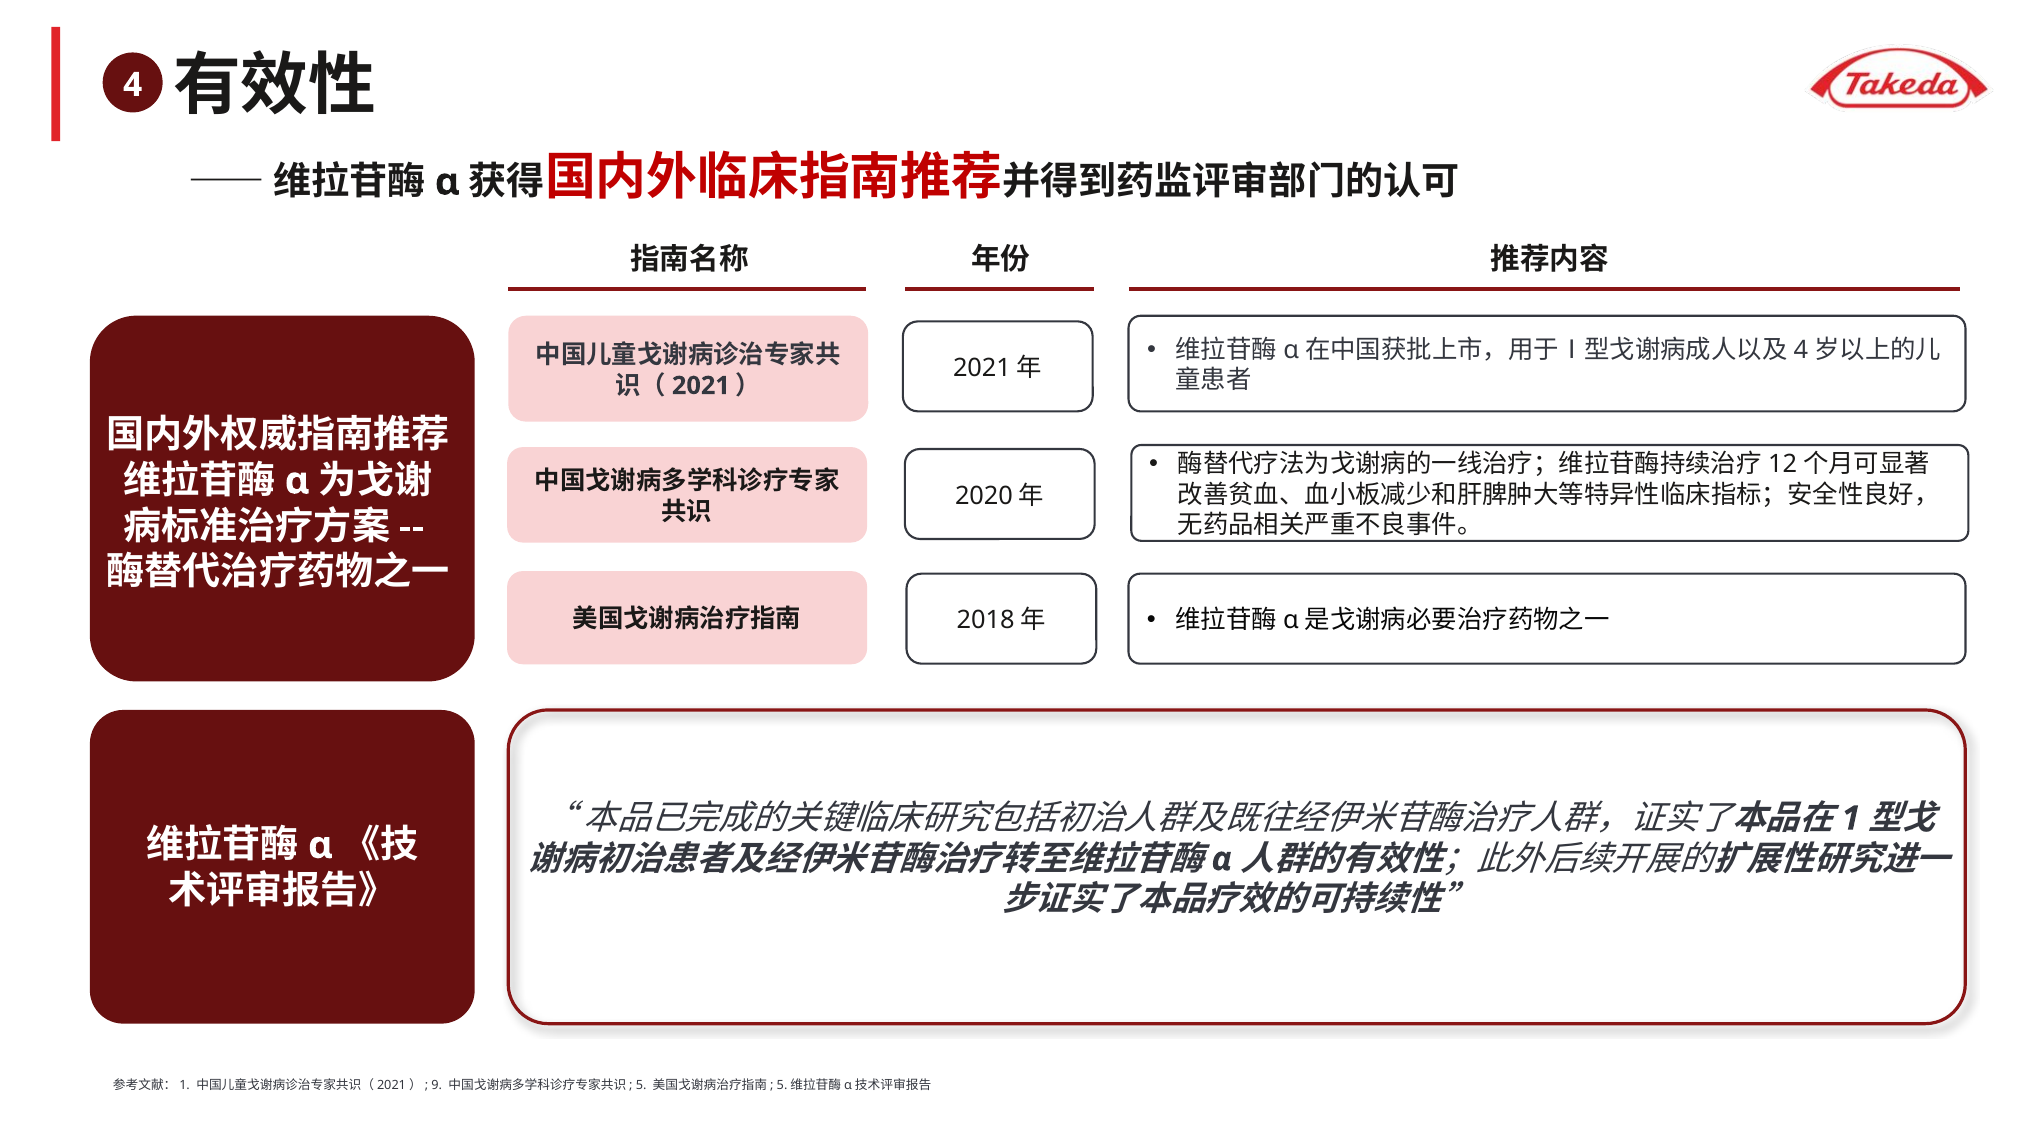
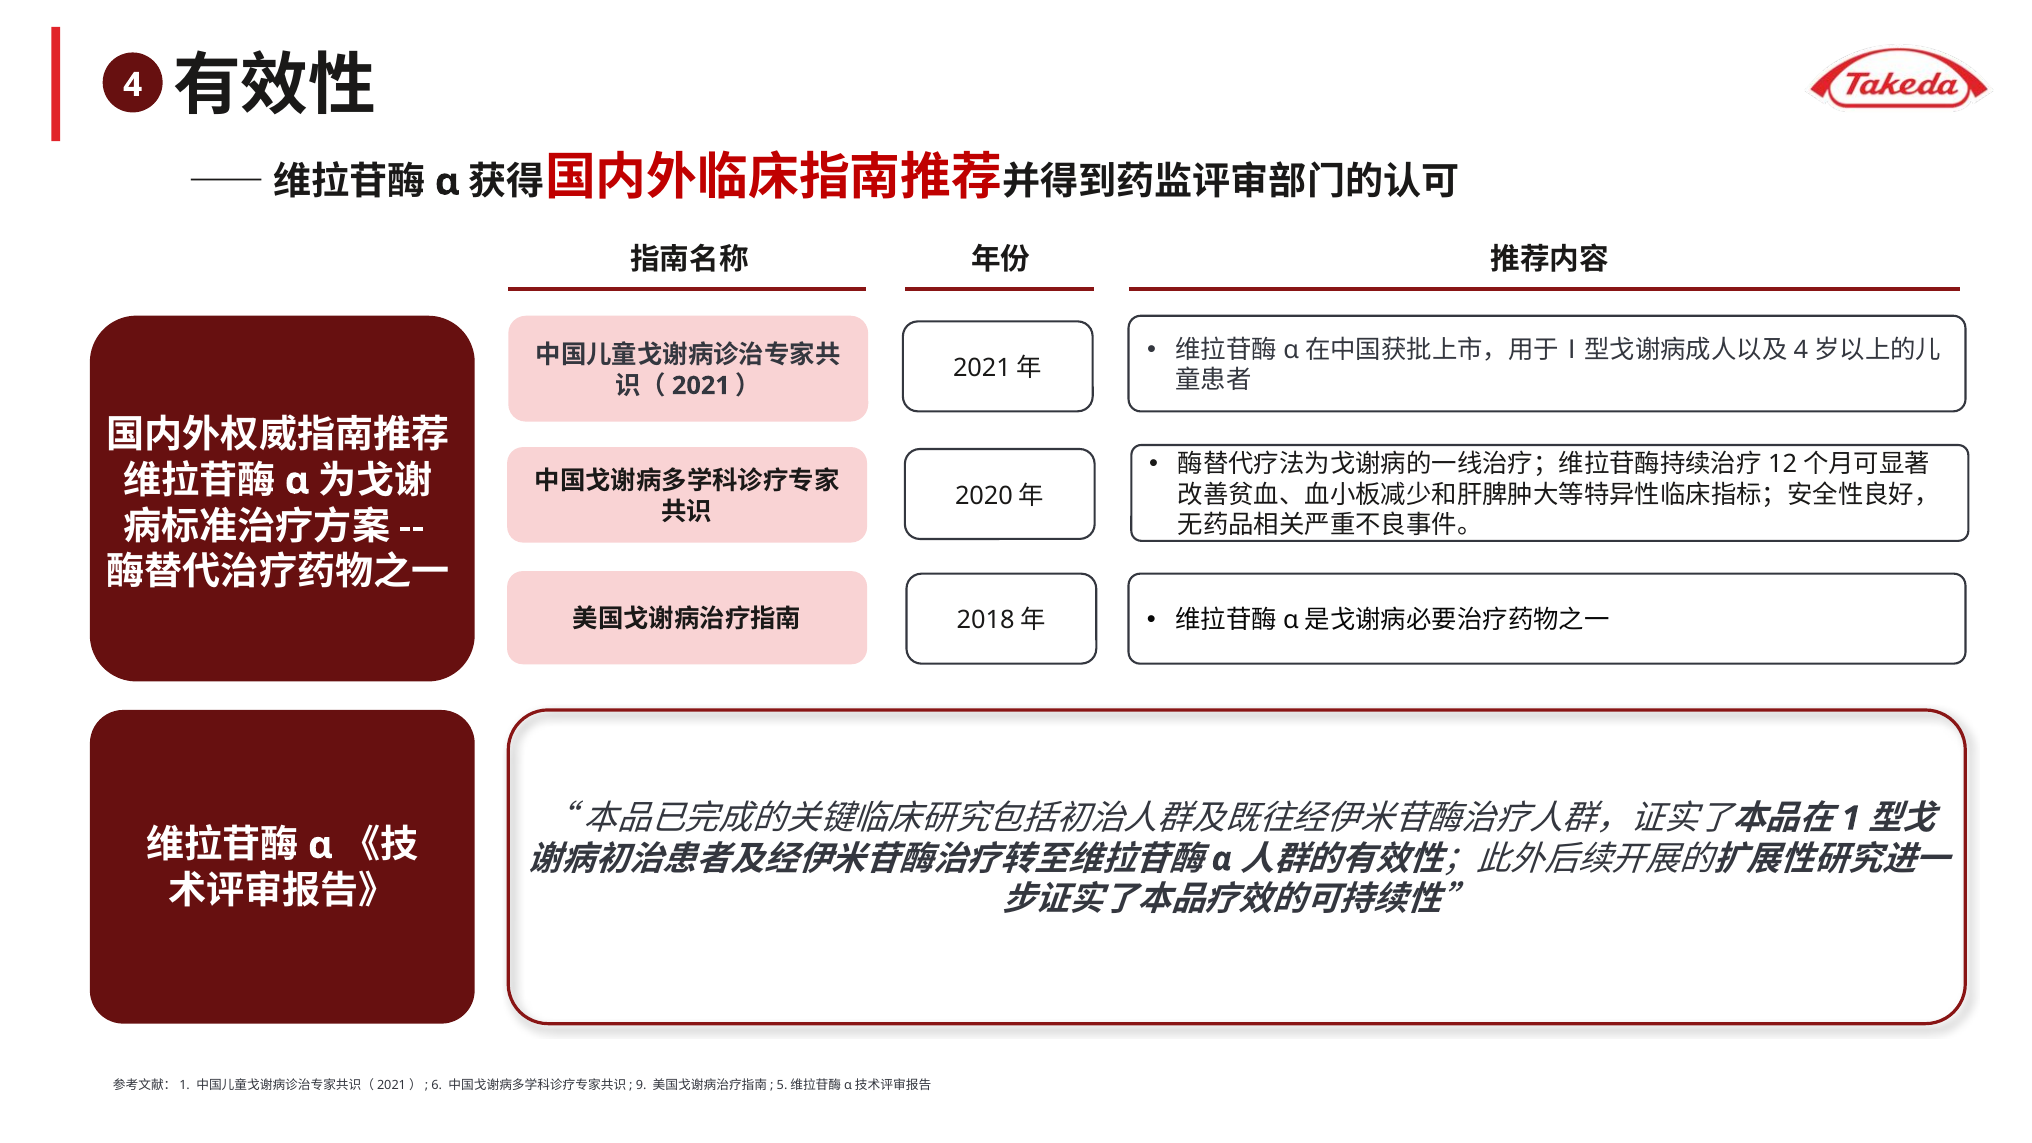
9: 9 -> 6
5: 5 -> 9
